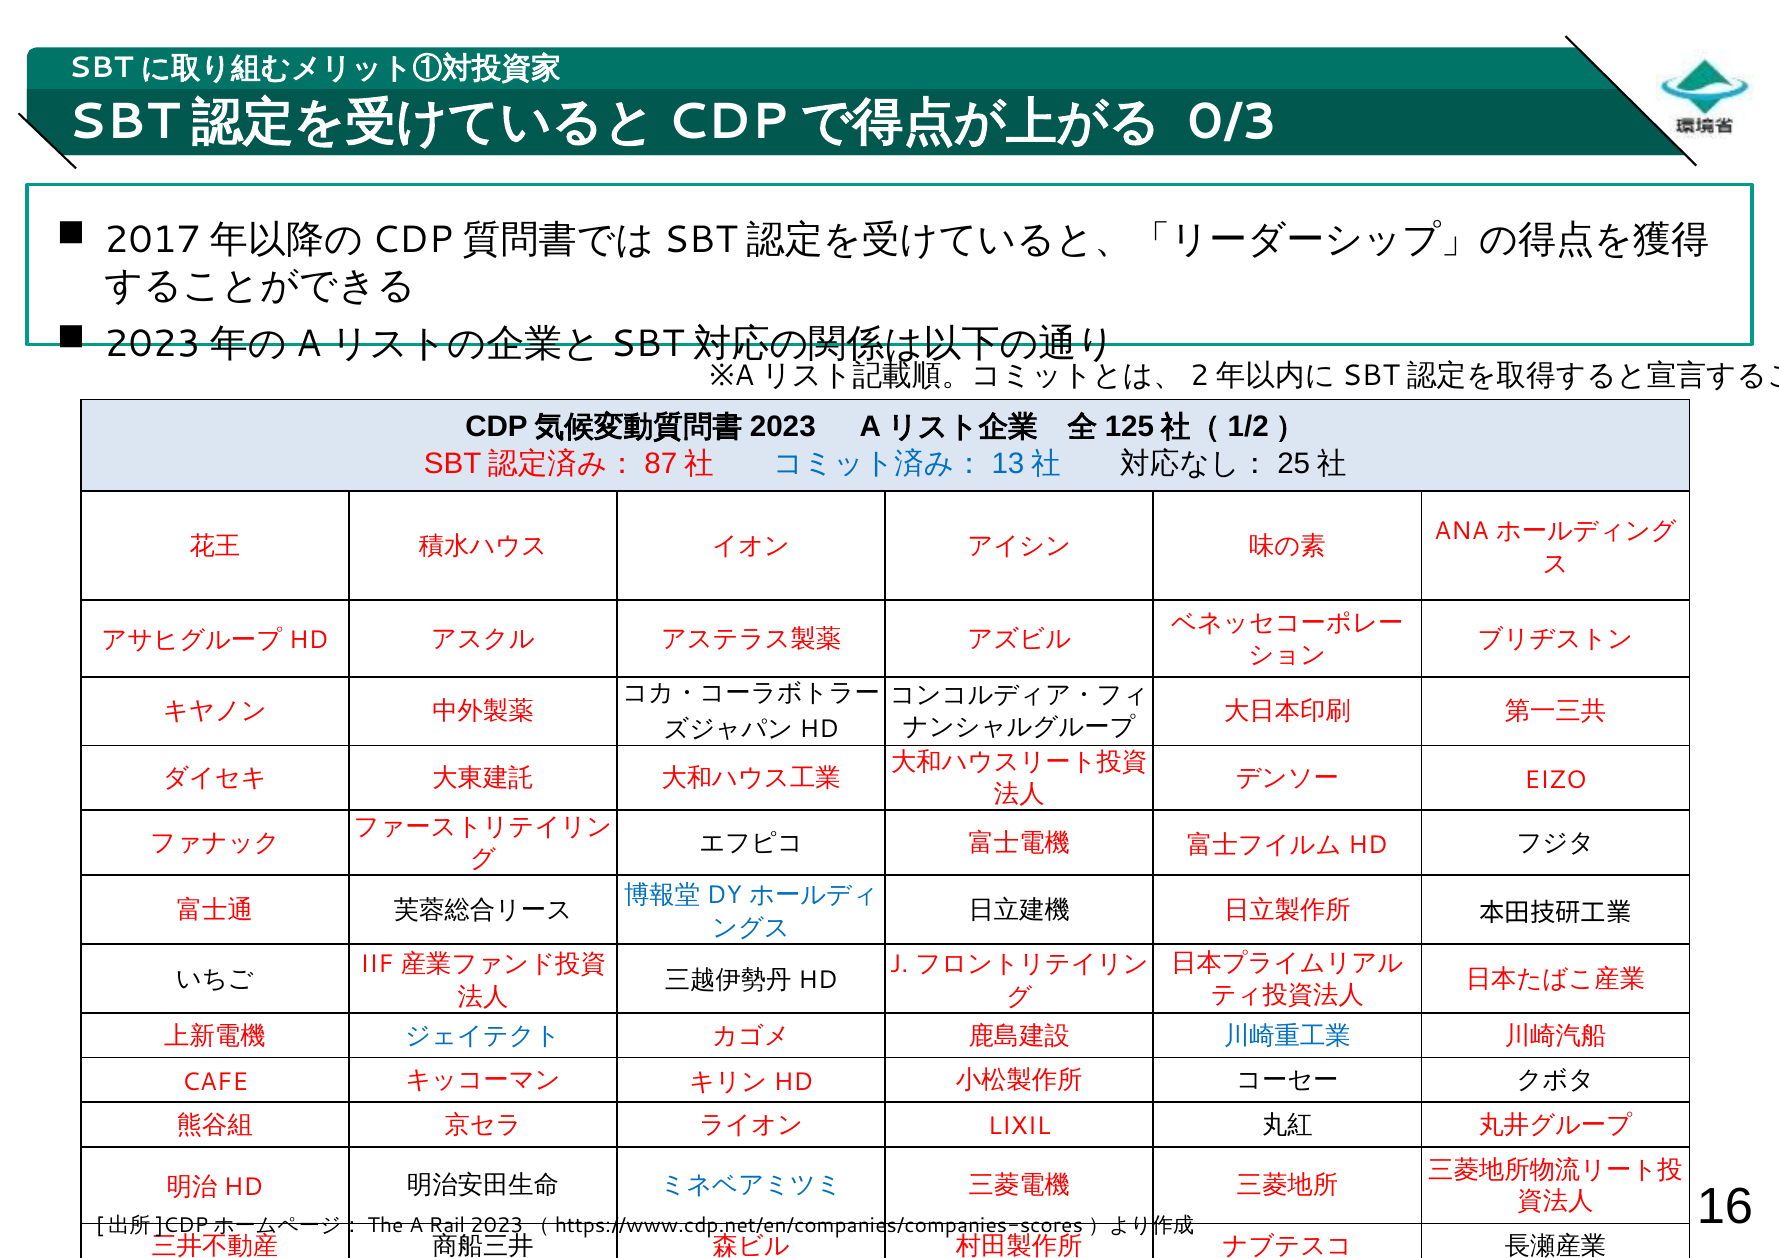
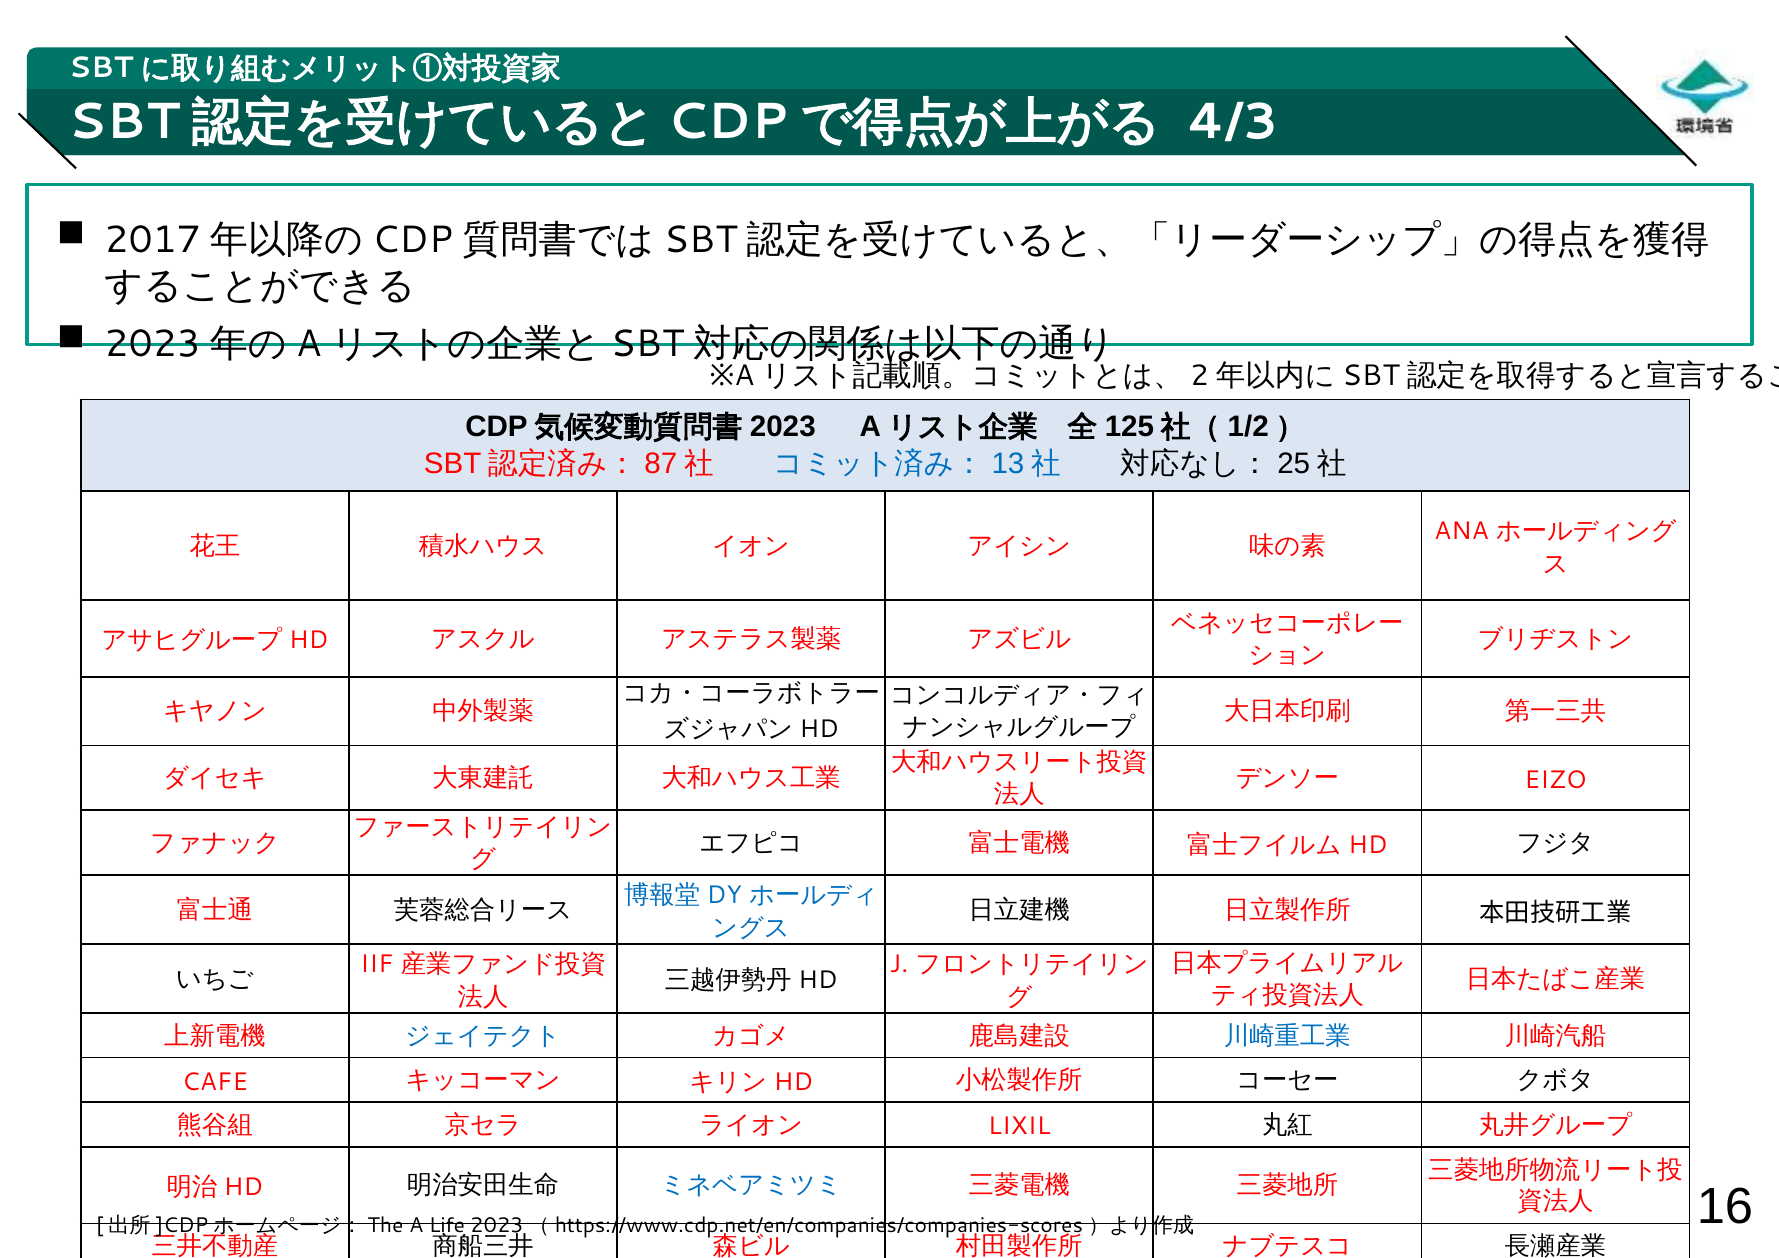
0/3: 0/3 -> 4/3
Rail: Rail -> Life
